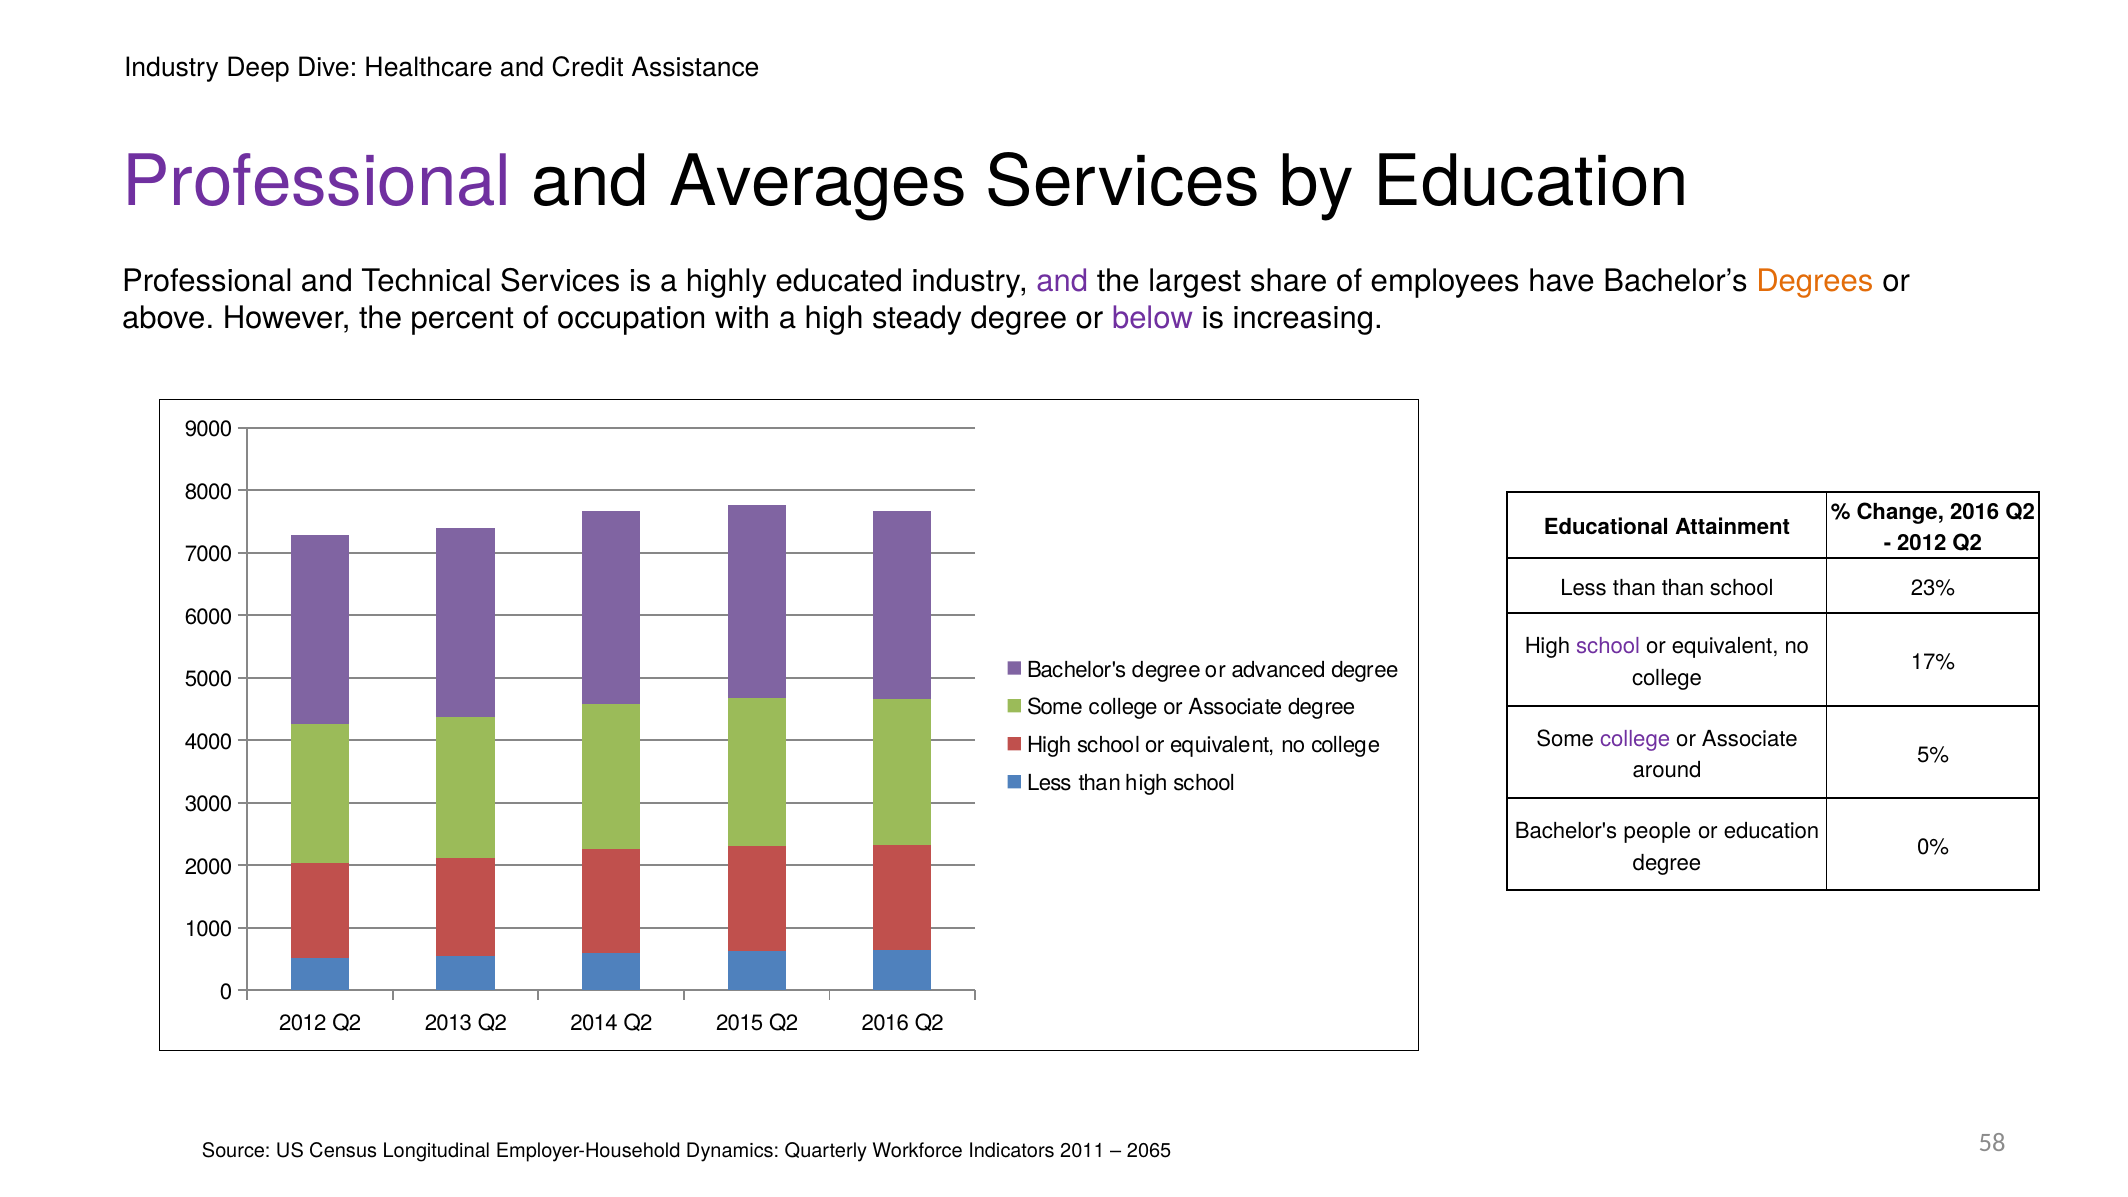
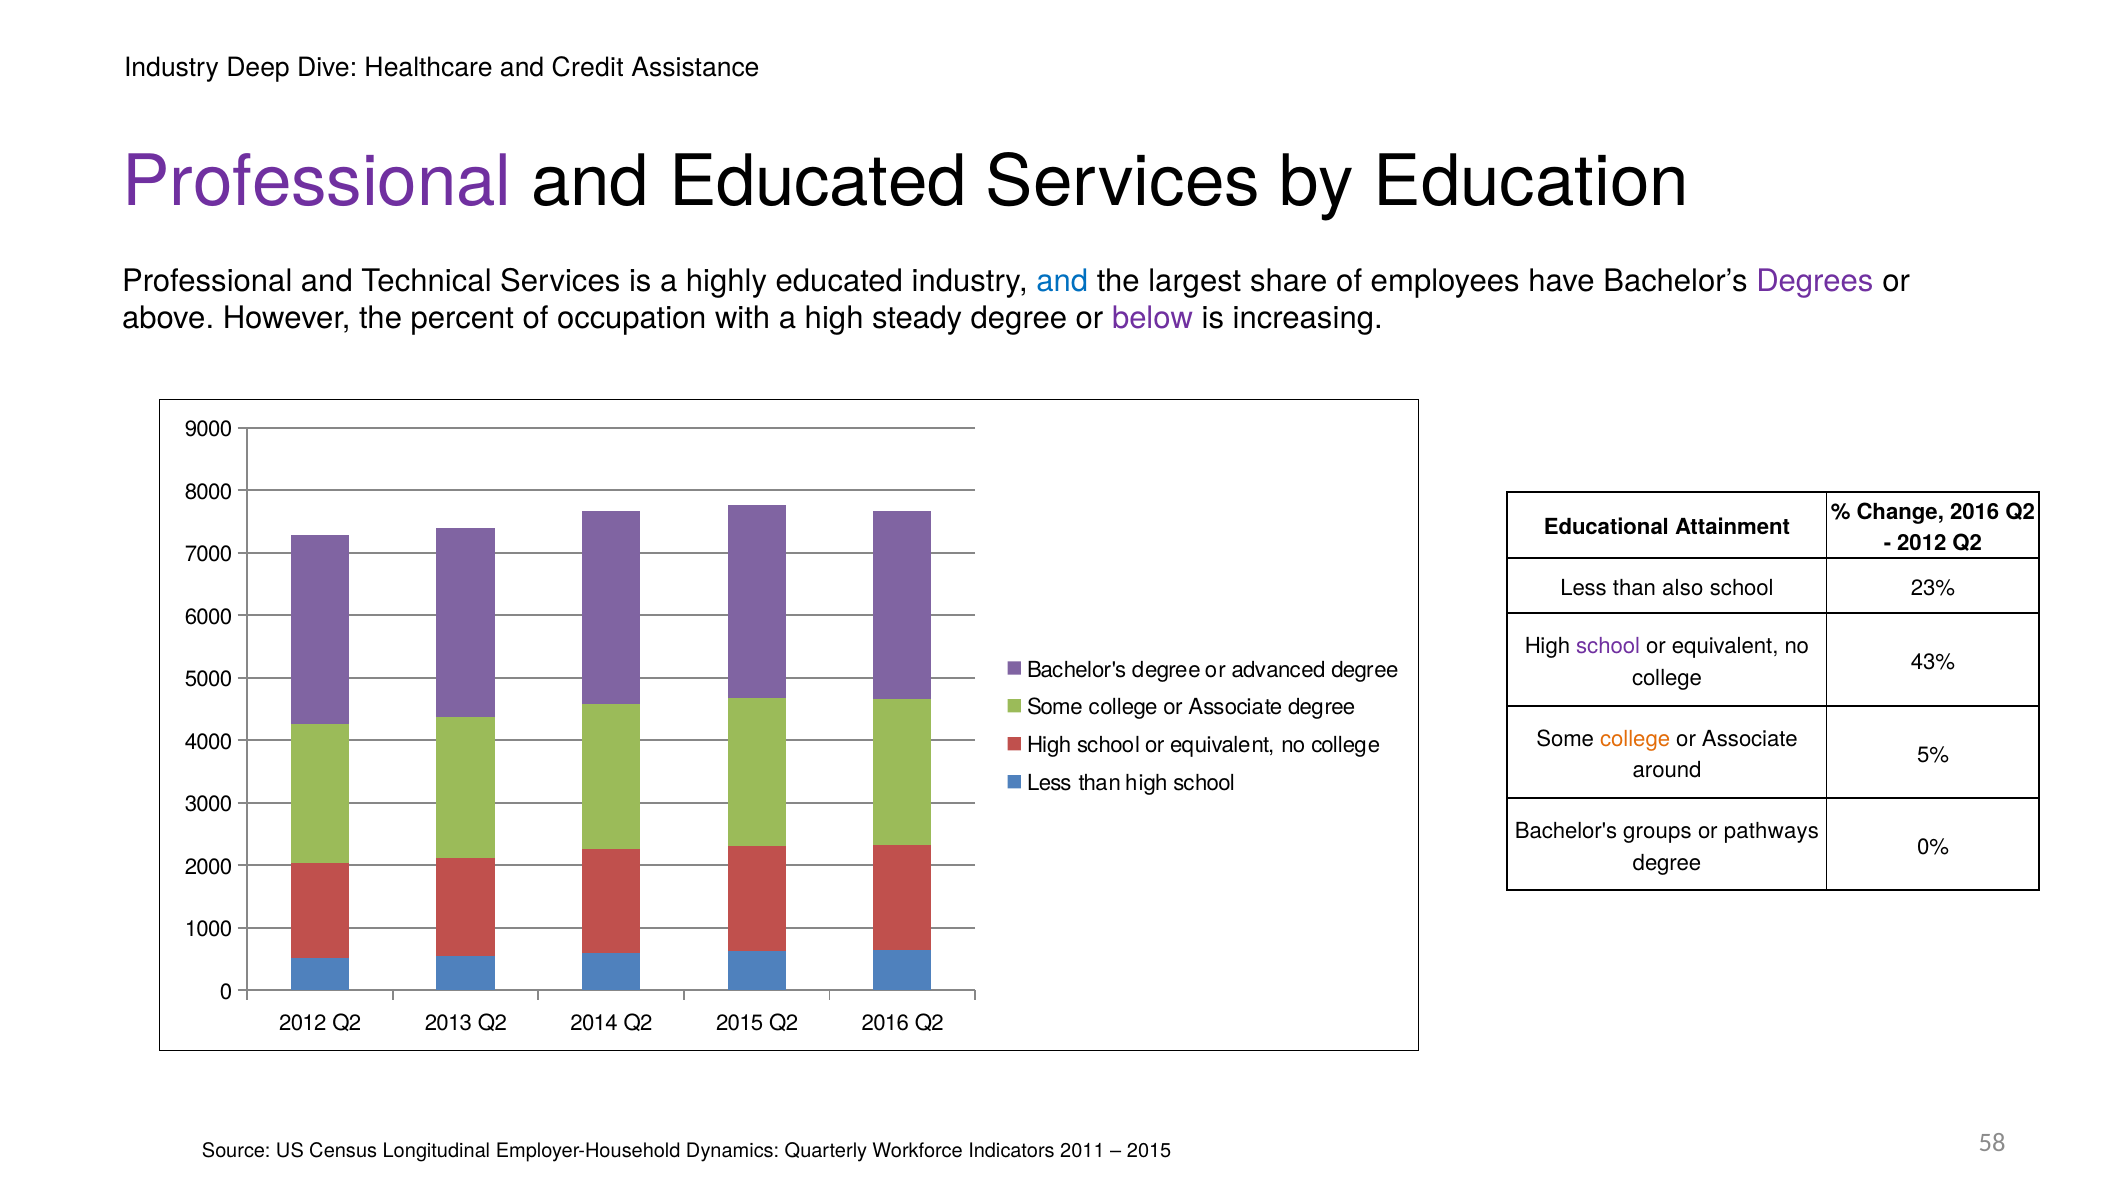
and Averages: Averages -> Educated
and at (1062, 281) colour: purple -> blue
Degrees colour: orange -> purple
than than: than -> also
17%: 17% -> 43%
college at (1635, 739) colour: purple -> orange
people: people -> groups
or education: education -> pathways
2065 at (1149, 1151): 2065 -> 2015
